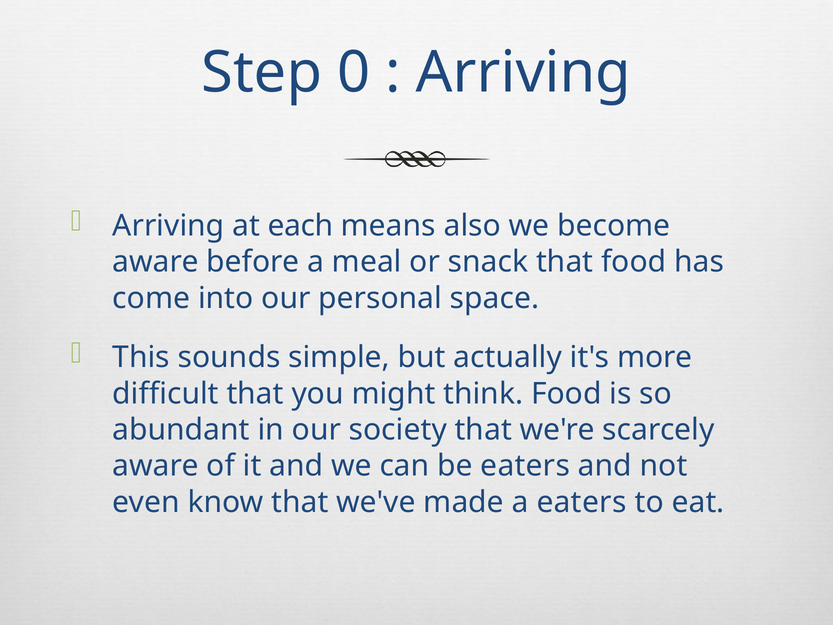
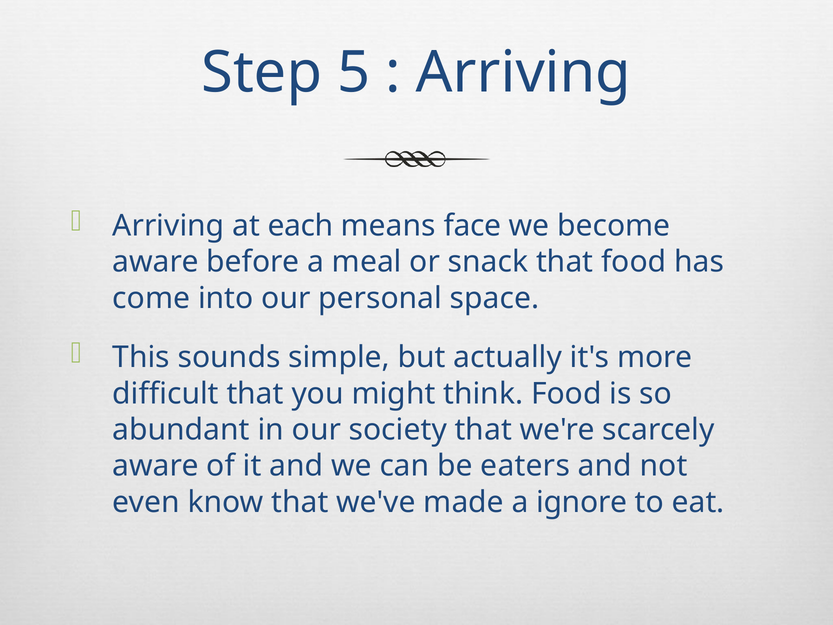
0: 0 -> 5
also: also -> face
a eaters: eaters -> ignore
